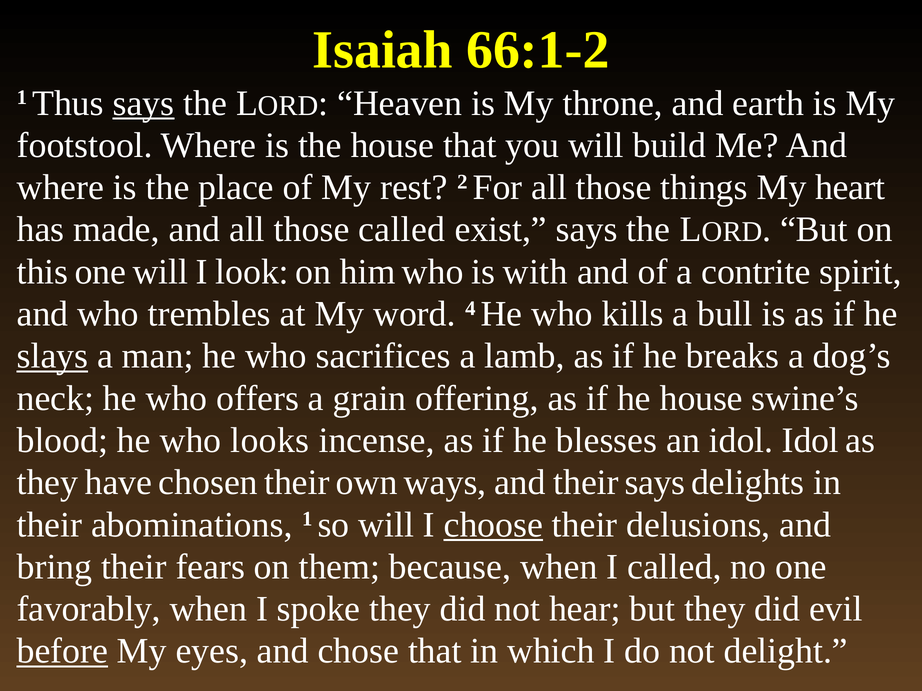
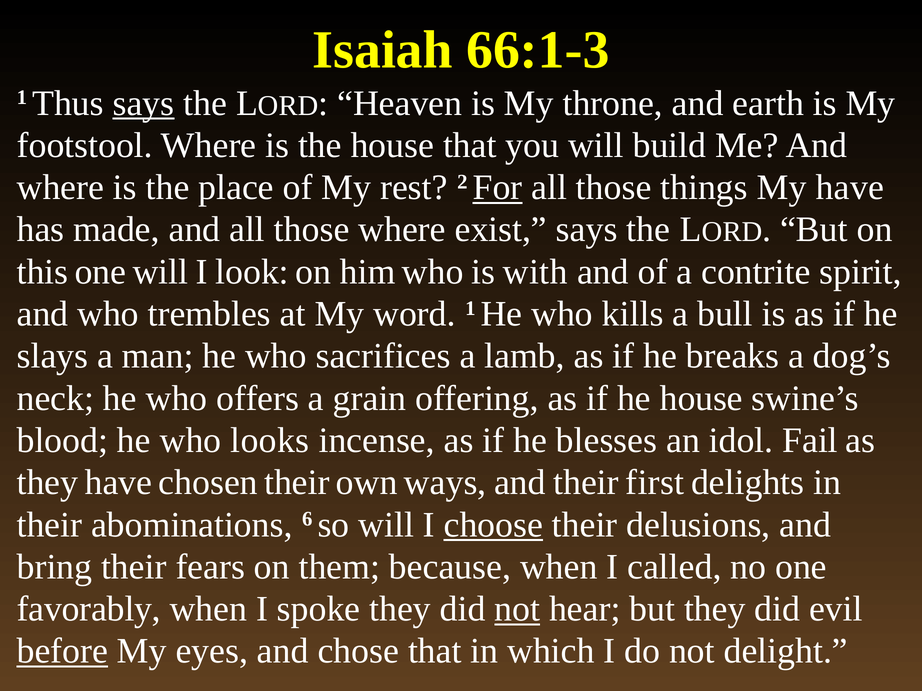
66:1-2: 66:1-2 -> 66:1-3
For underline: none -> present
My heart: heart -> have
those called: called -> where
word 4: 4 -> 1
slays underline: present -> none
idol Idol: Idol -> Fail
their says: says -> first
abominations 1: 1 -> 6
not at (517, 609) underline: none -> present
